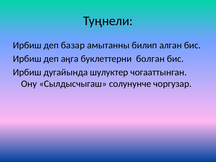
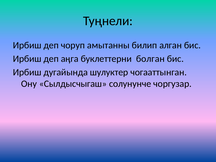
базар: базар -> чоруп
